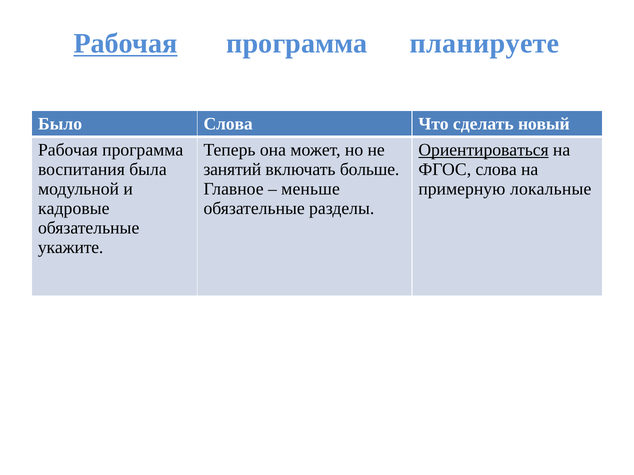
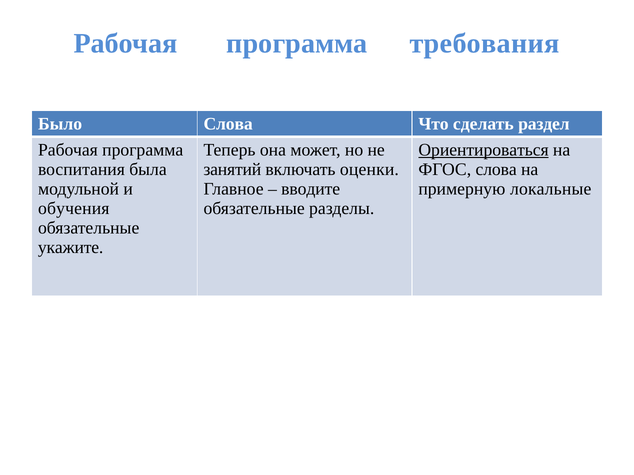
Рабочая at (126, 44) underline: present -> none
планируете: планируете -> требования
новый: новый -> раздел
больше: больше -> оценки
меньше: меньше -> вводите
кадровые: кадровые -> обучения
